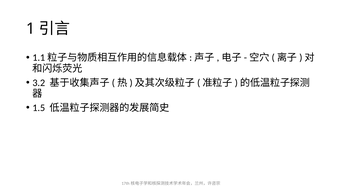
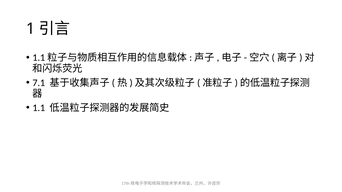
3.2: 3.2 -> 7.1
1.5: 1.5 -> 1.1
